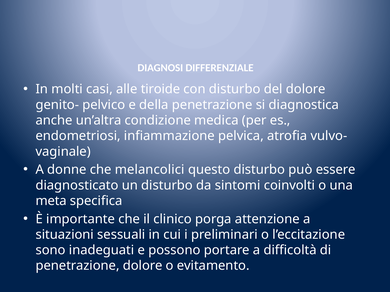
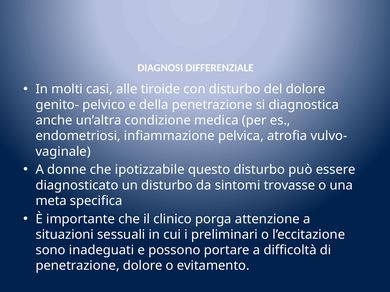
melancolici: melancolici -> ipotizzabile
coinvolti: coinvolti -> trovasse
